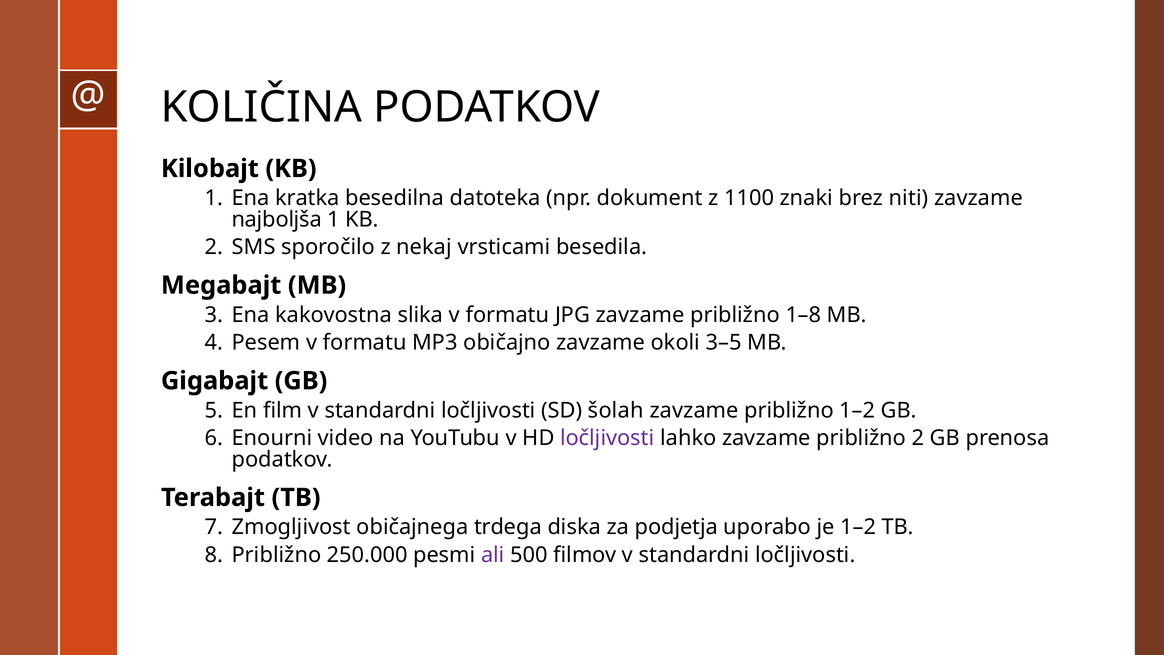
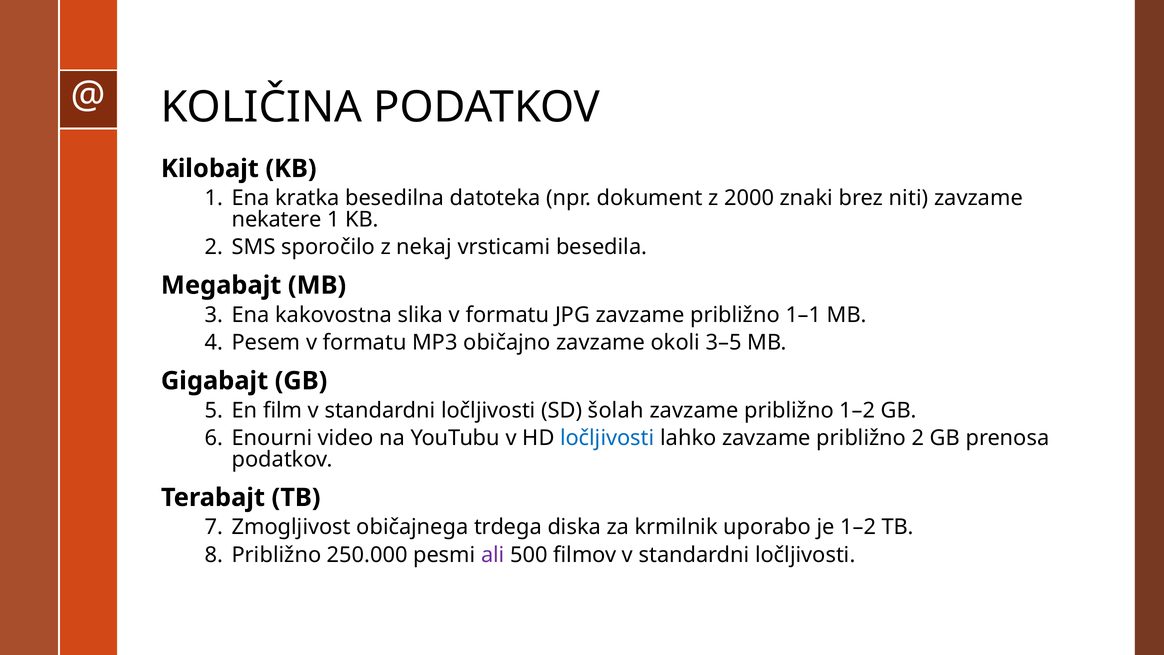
1100: 1100 -> 2000
najboljša: najboljša -> nekatere
1–8: 1–8 -> 1–1
ločljivosti at (607, 438) colour: purple -> blue
podjetja: podjetja -> krmilnik
